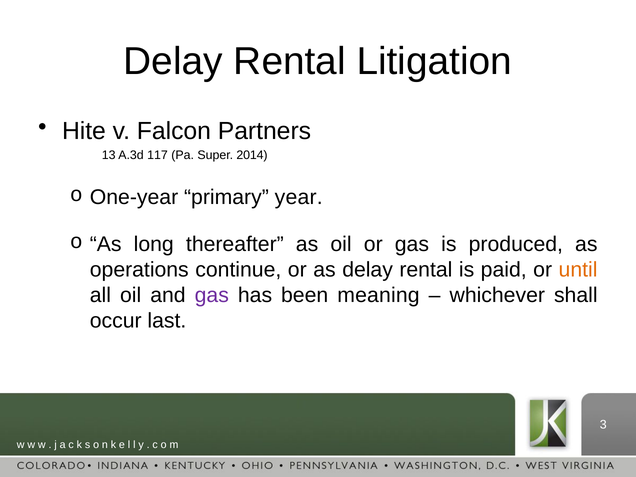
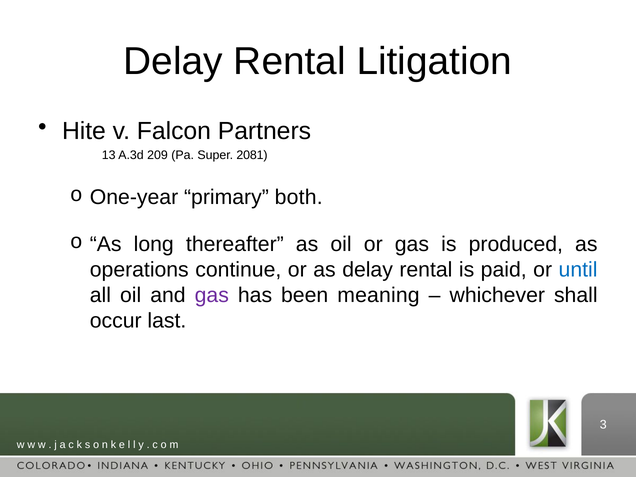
117: 117 -> 209
2014: 2014 -> 2081
year: year -> both
until colour: orange -> blue
